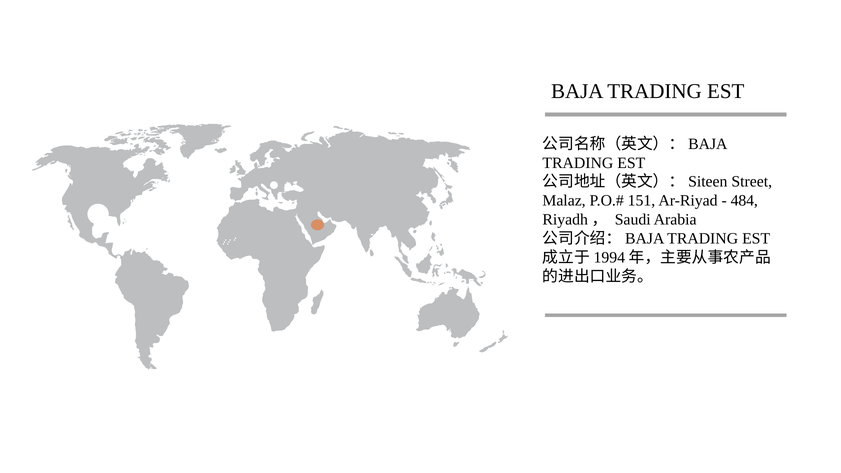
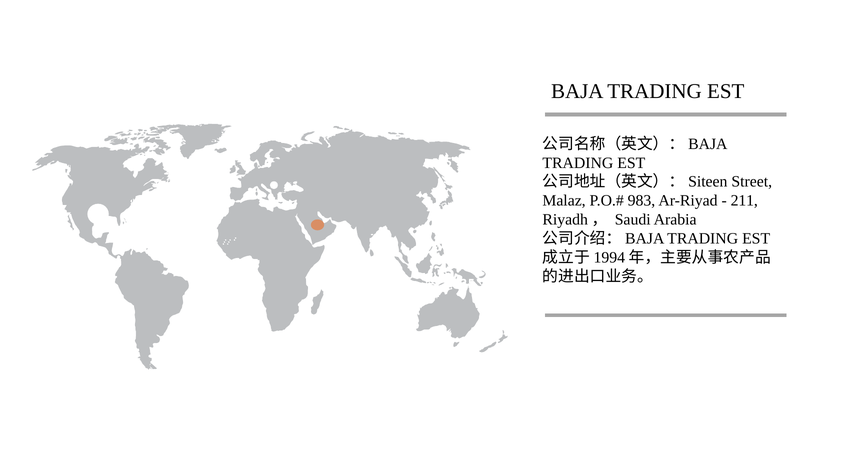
151: 151 -> 983
484: 484 -> 211
